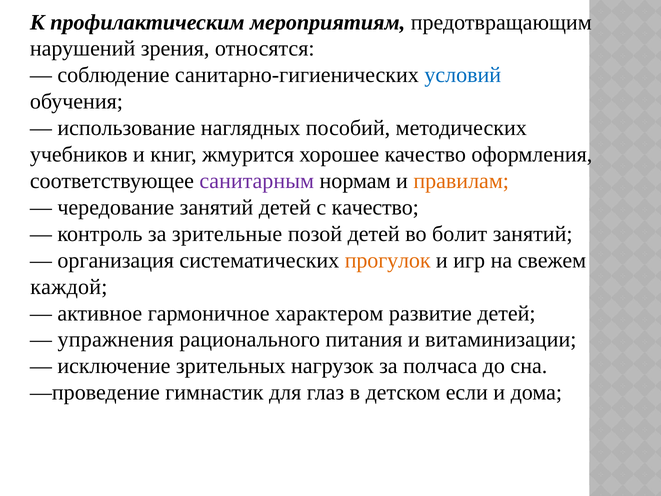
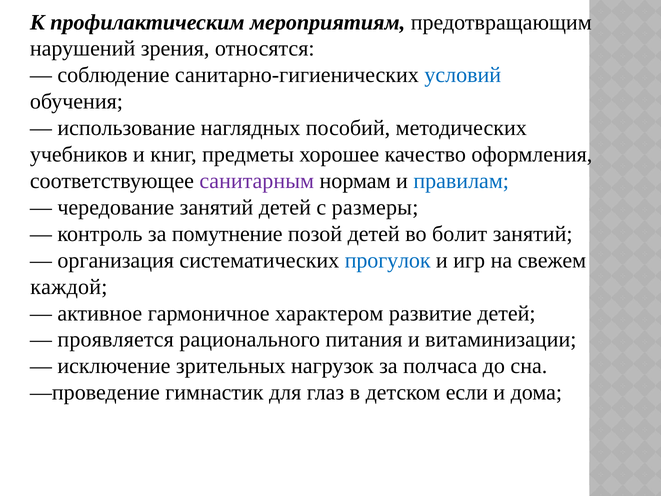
жмурится: жмурится -> предметы
правилам colour: orange -> blue
с качество: качество -> размеры
зрительные: зрительные -> помутнение
прогулок colour: orange -> blue
упражнения: упражнения -> проявляется
